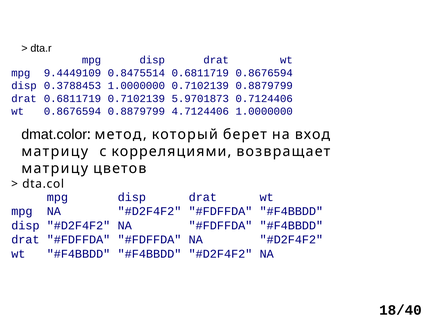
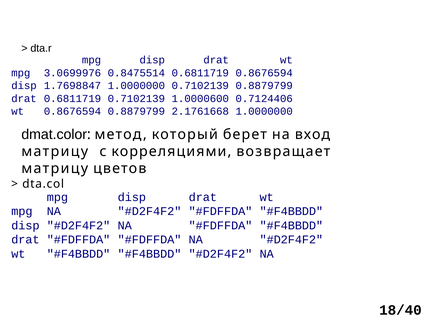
9.4449109: 9.4449109 -> 3.0699976
0.3788453: 0.3788453 -> 1.7698847
5.9701873: 5.9701873 -> 1.0000600
4.7124406: 4.7124406 -> 2.1761668
